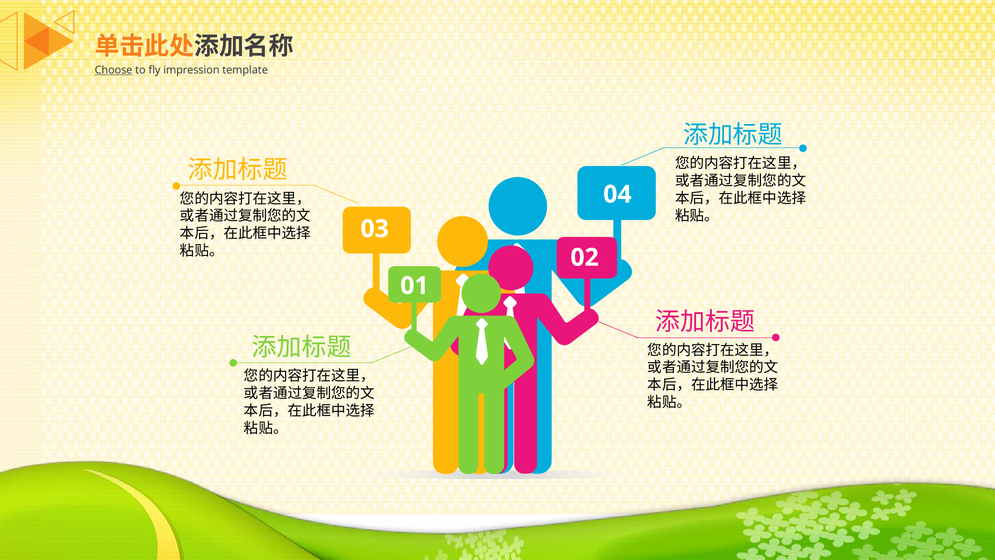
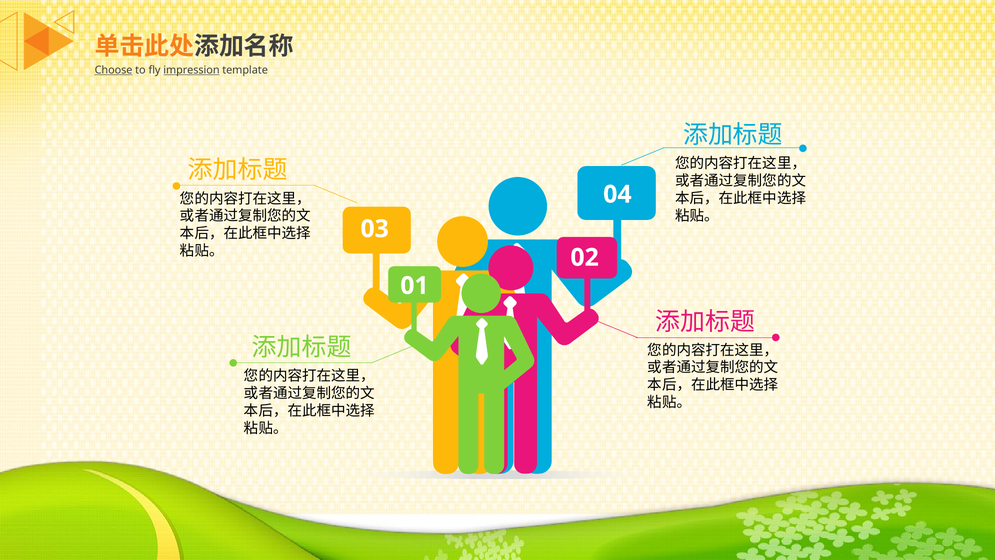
impression underline: none -> present
